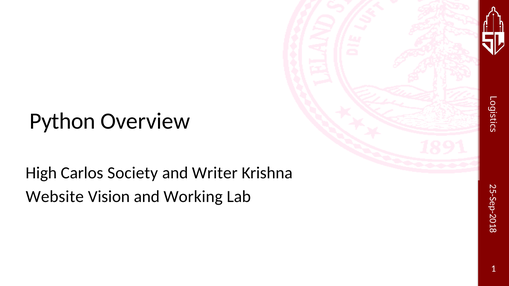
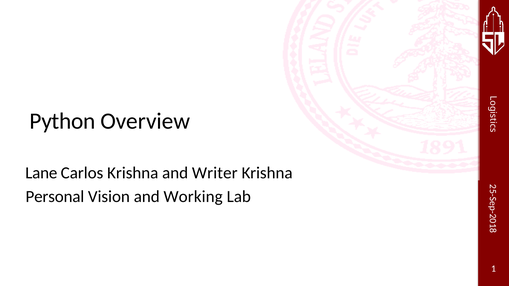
High: High -> Lane
Carlos Society: Society -> Krishna
Website: Website -> Personal
